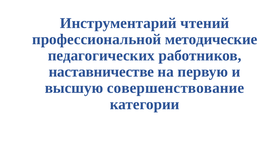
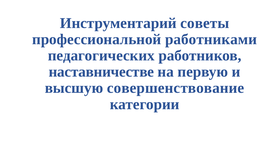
чтений: чтений -> советы
методические: методические -> работниками
